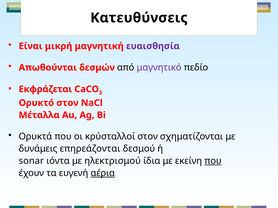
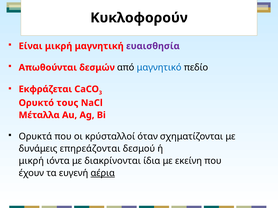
Κατευθύνσεις: Κατευθύνσεις -> Κυκλοφορούν
μαγνητικό colour: purple -> blue
Oρυκτό στον: στον -> τους
κρύσταλλοί στον: στον -> όταν
sonar at (31, 161): sonar -> μικρή
ηλεκτρισμού: ηλεκτρισμού -> διακρίνονται
που at (213, 161) underline: present -> none
